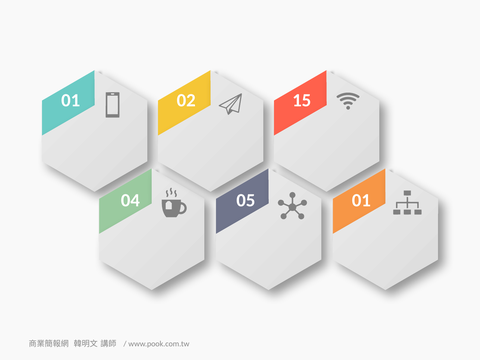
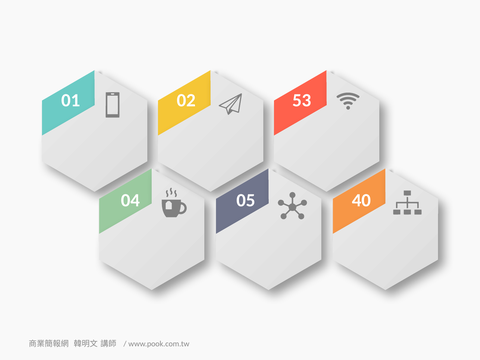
15: 15 -> 53
05 01: 01 -> 40
